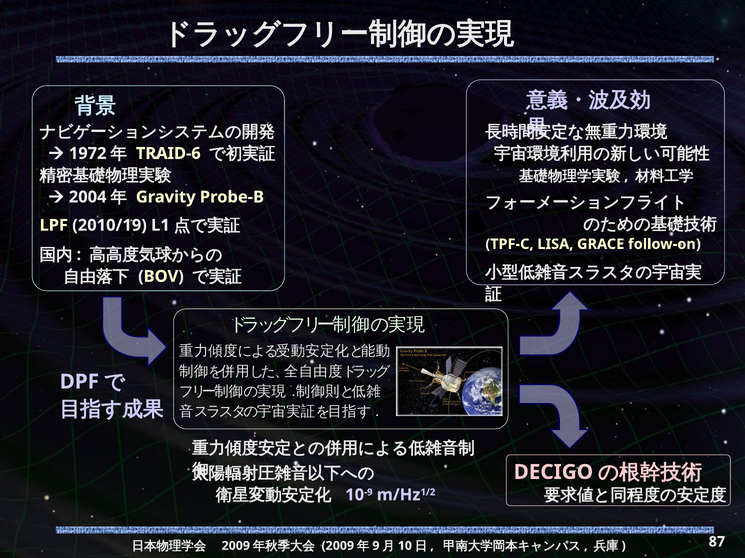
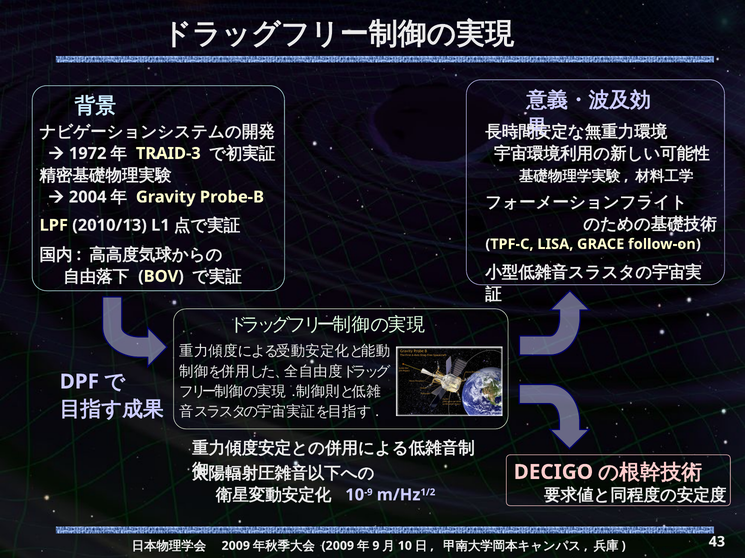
TRAID-6: TRAID-6 -> TRAID-3
2010/19: 2010/19 -> 2010/13
87: 87 -> 43
